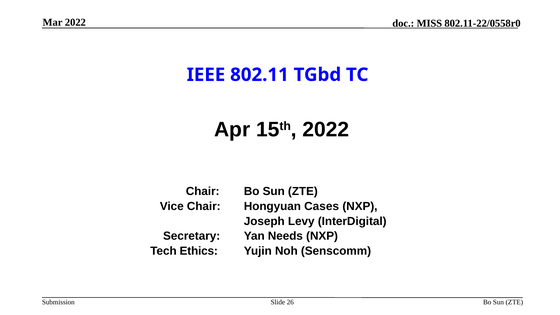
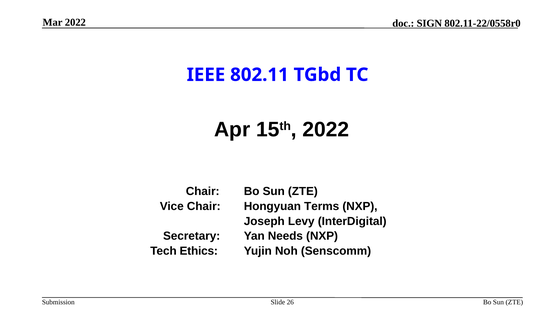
MISS: MISS -> SIGN
Cases: Cases -> Terms
